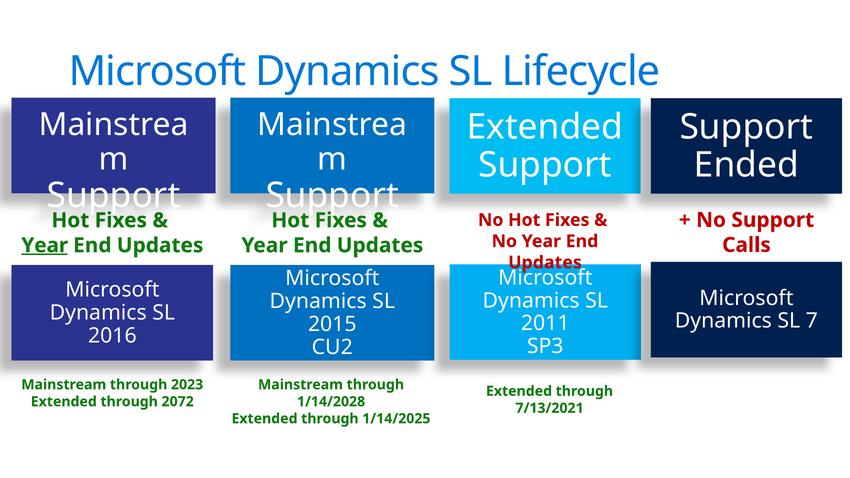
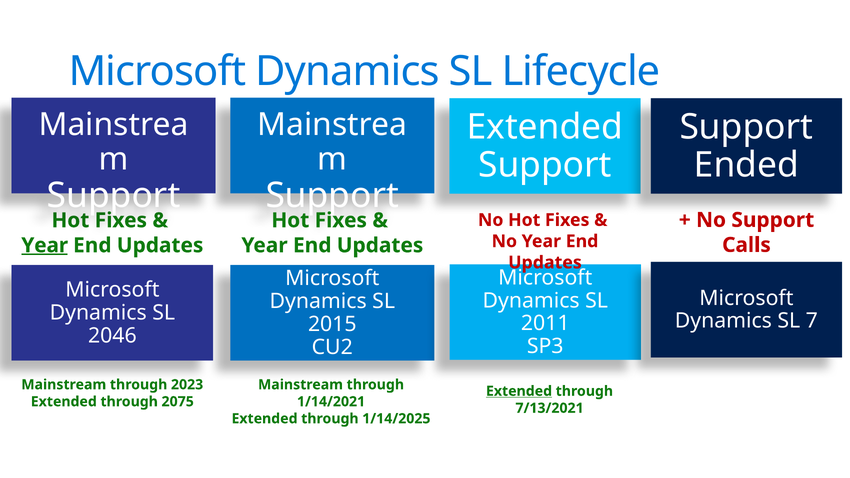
2016: 2016 -> 2046
Extended at (519, 391) underline: none -> present
2072: 2072 -> 2075
1/14/2028: 1/14/2028 -> 1/14/2021
